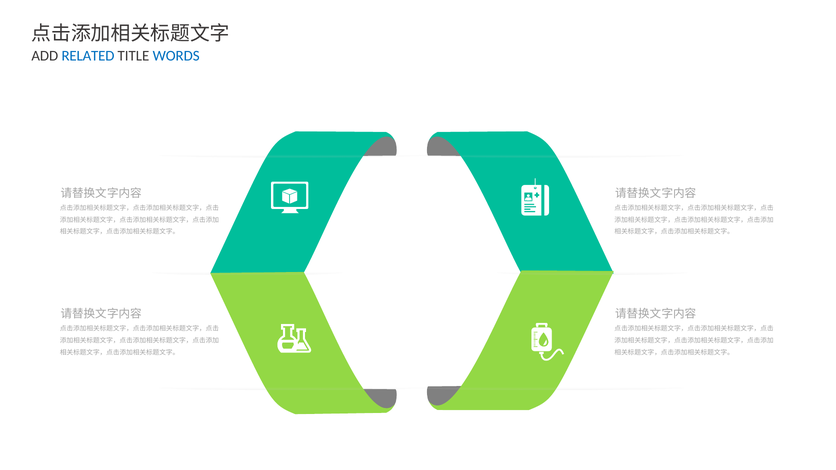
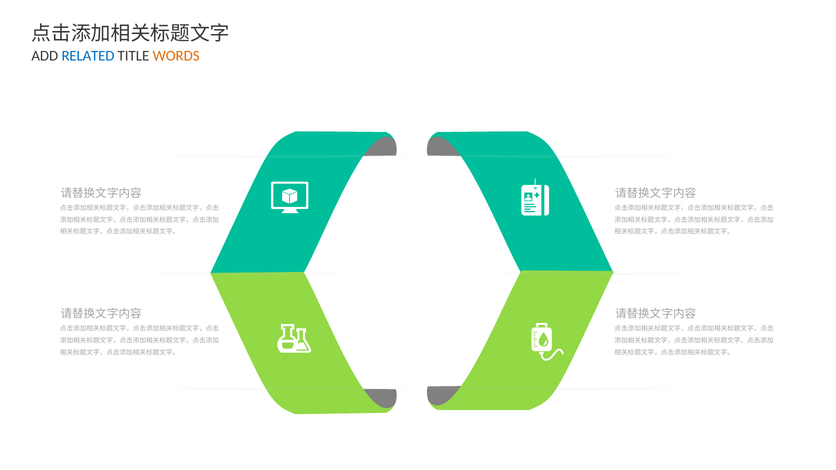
WORDS colour: blue -> orange
